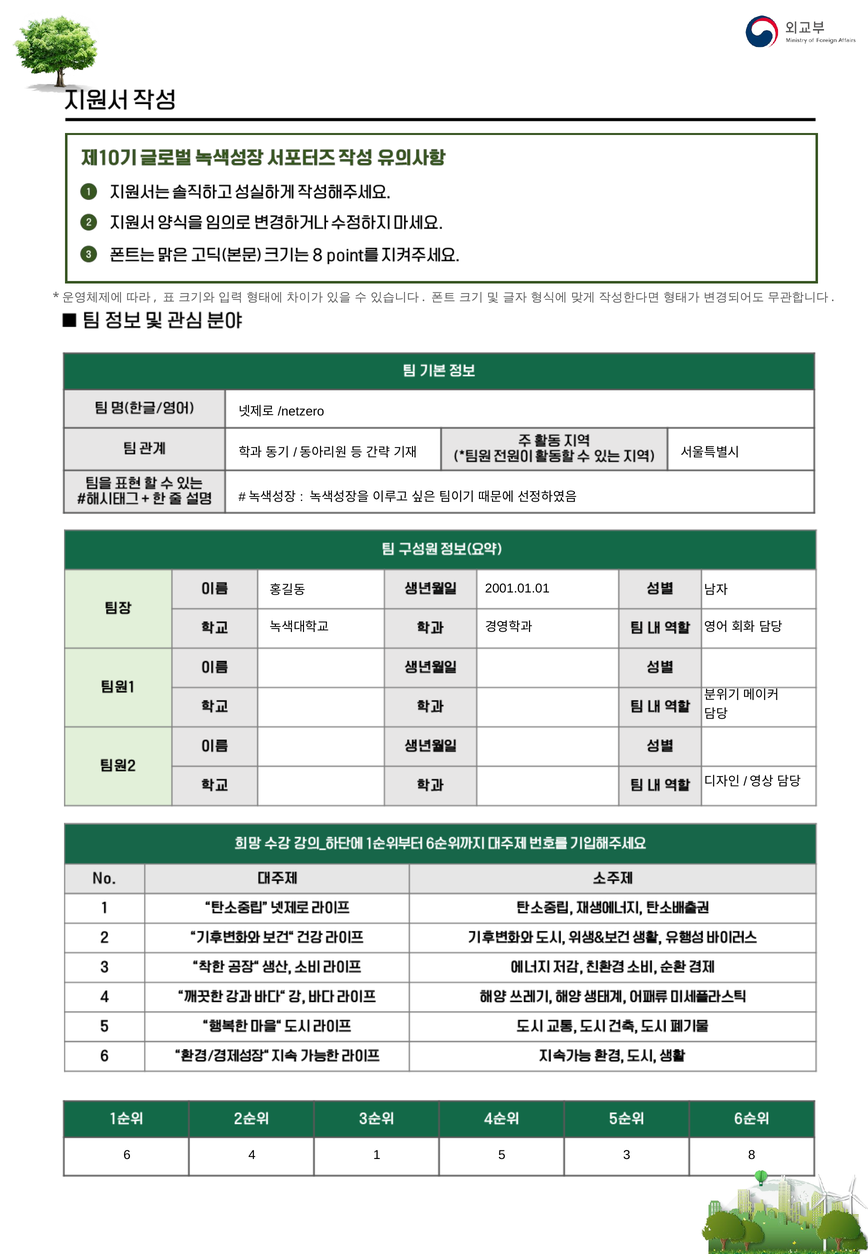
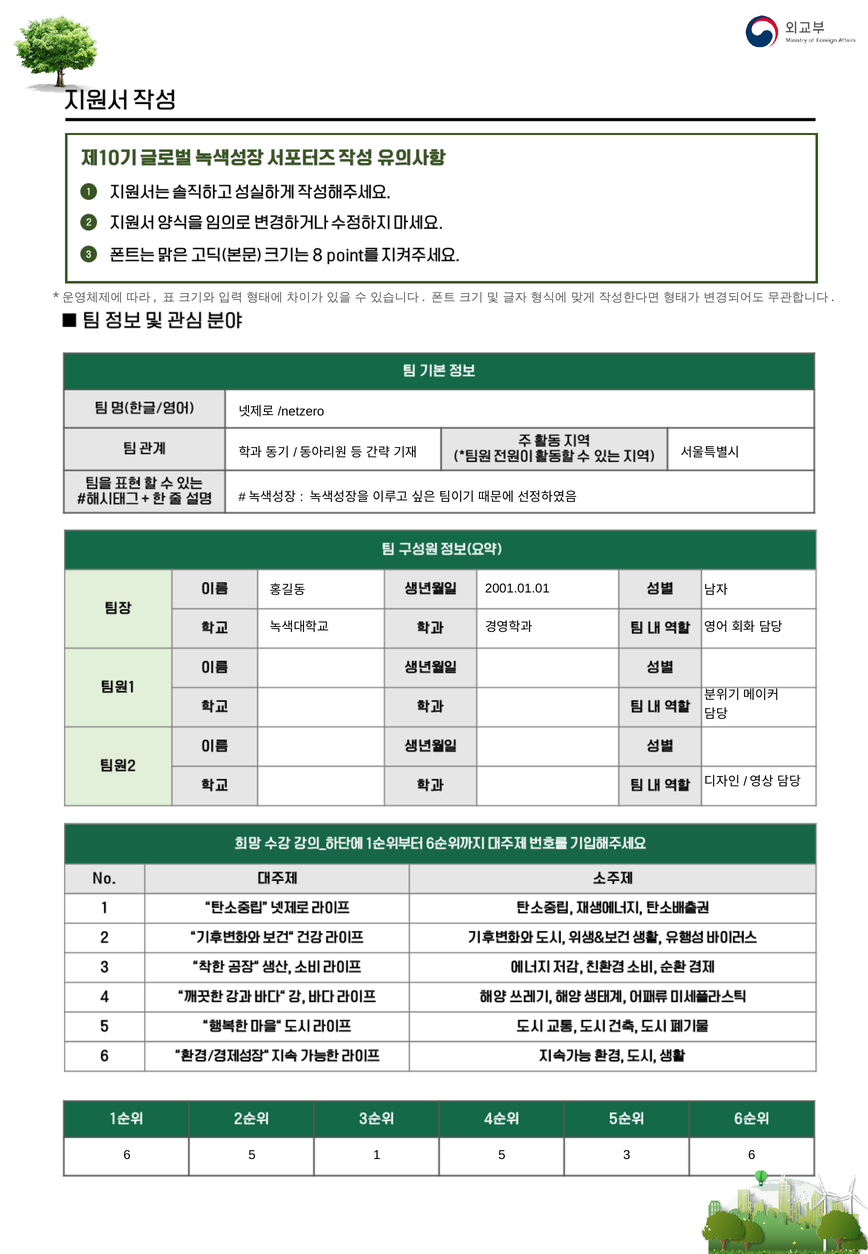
6 4: 4 -> 5
3 8: 8 -> 6
